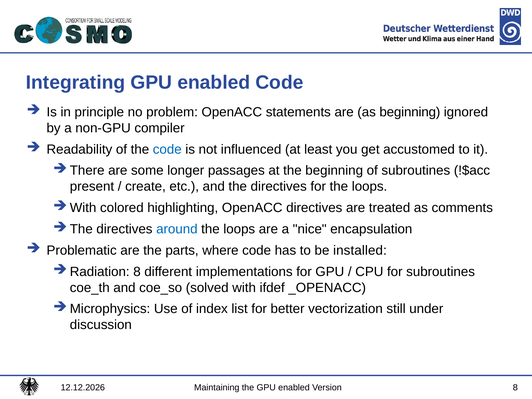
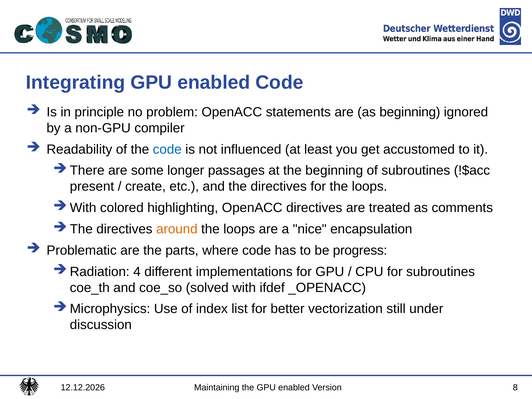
around colour: blue -> orange
installed: installed -> progress
Radiation 8: 8 -> 4
